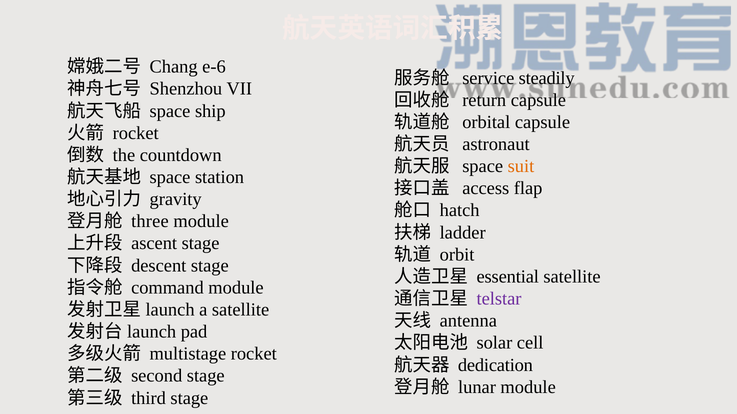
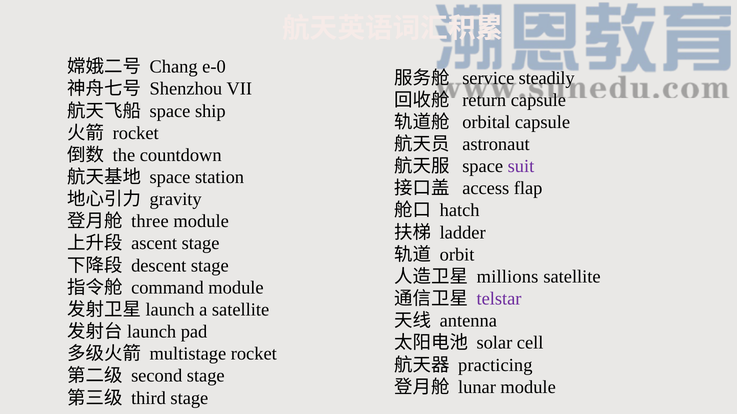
e-6: e-6 -> e-0
suit colour: orange -> purple
essential: essential -> millions
dedication: dedication -> practicing
